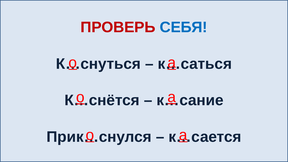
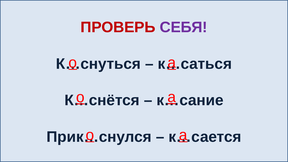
СЕБЯ colour: blue -> purple
